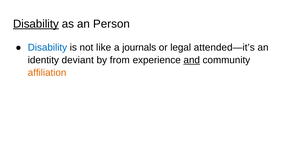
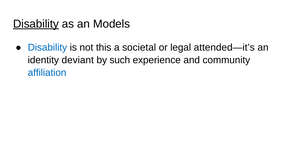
Person: Person -> Models
like: like -> this
journals: journals -> societal
from: from -> such
and underline: present -> none
affiliation colour: orange -> blue
